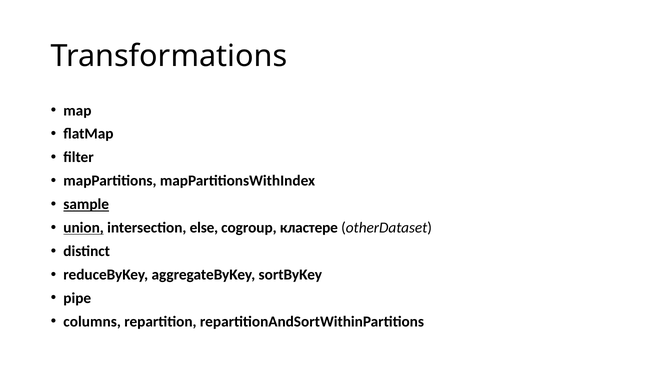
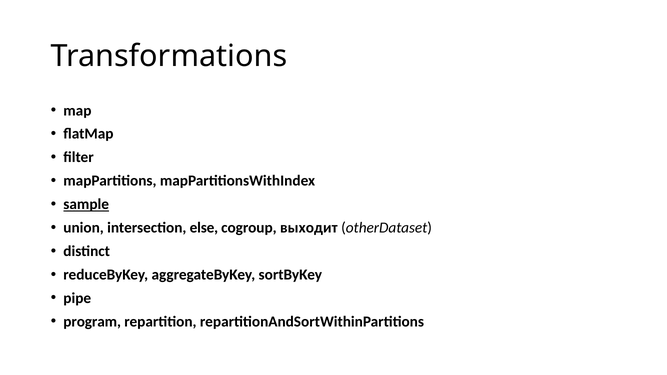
union underline: present -> none
кластере: кластере -> выходит
columns: columns -> program
